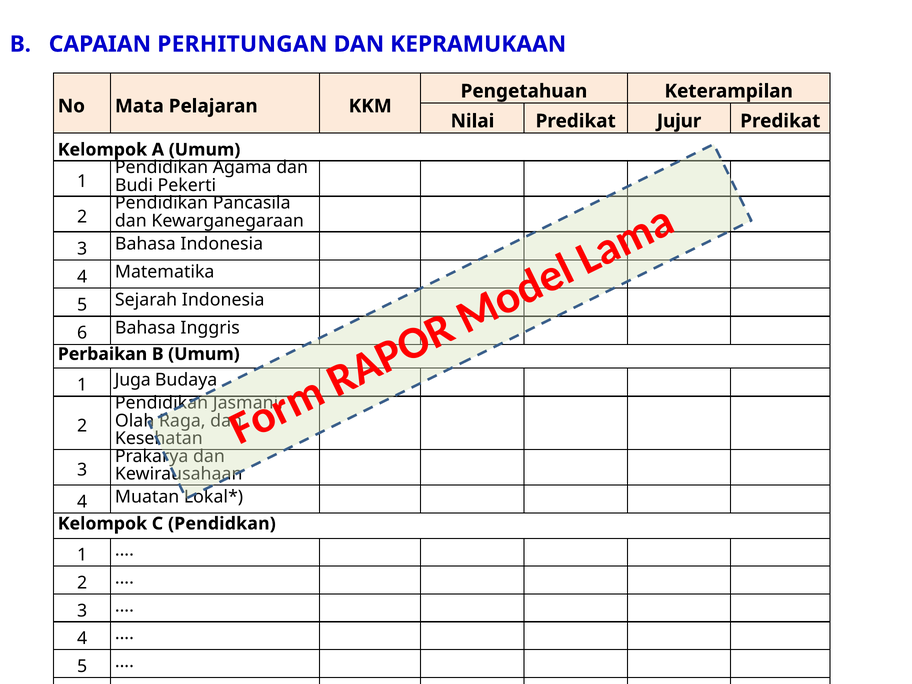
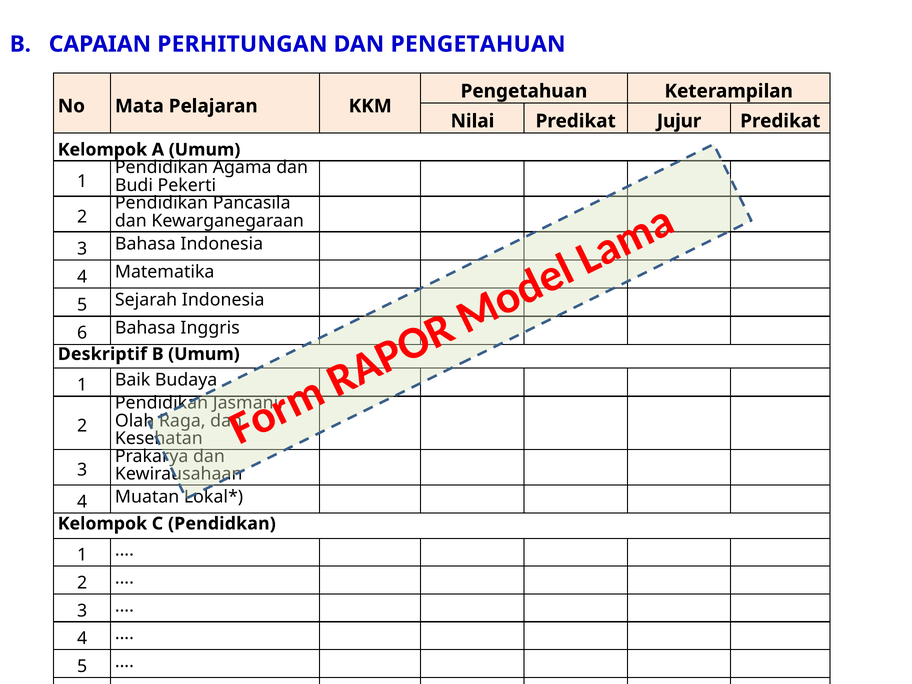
DAN KEPRAMUKAAN: KEPRAMUKAAN -> PENGETAHUAN
Perbaikan: Perbaikan -> Deskriptif
Juga: Juga -> Baik
